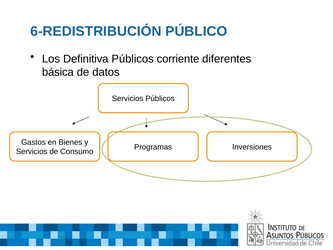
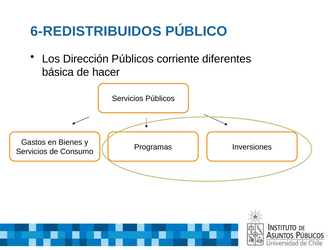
6-REDISTRIBUCIÓN: 6-REDISTRIBUCIÓN -> 6-REDISTRIBUIDOS
Definitiva: Definitiva -> Dirección
datos: datos -> hacer
